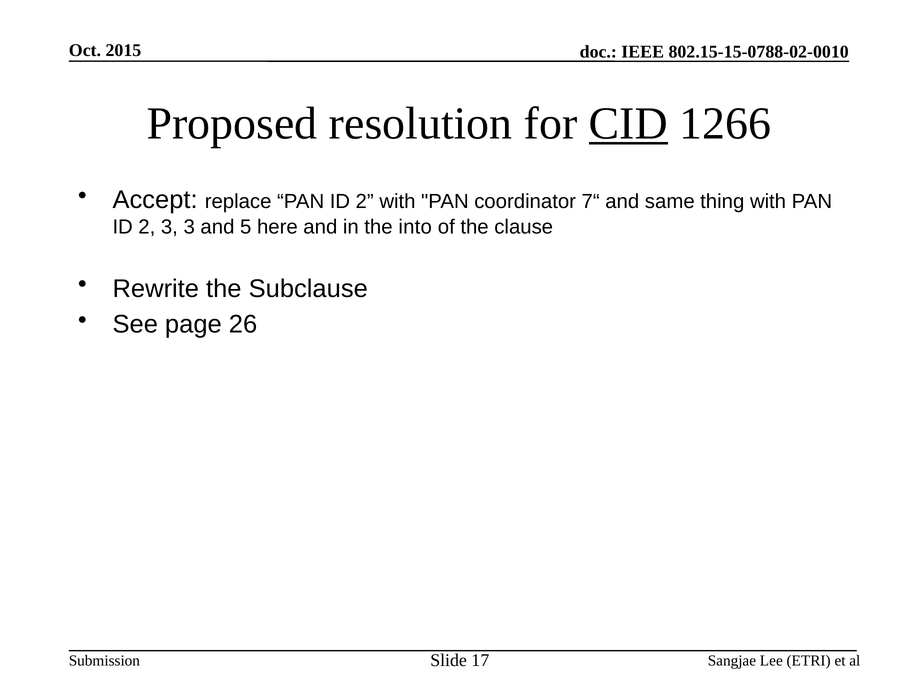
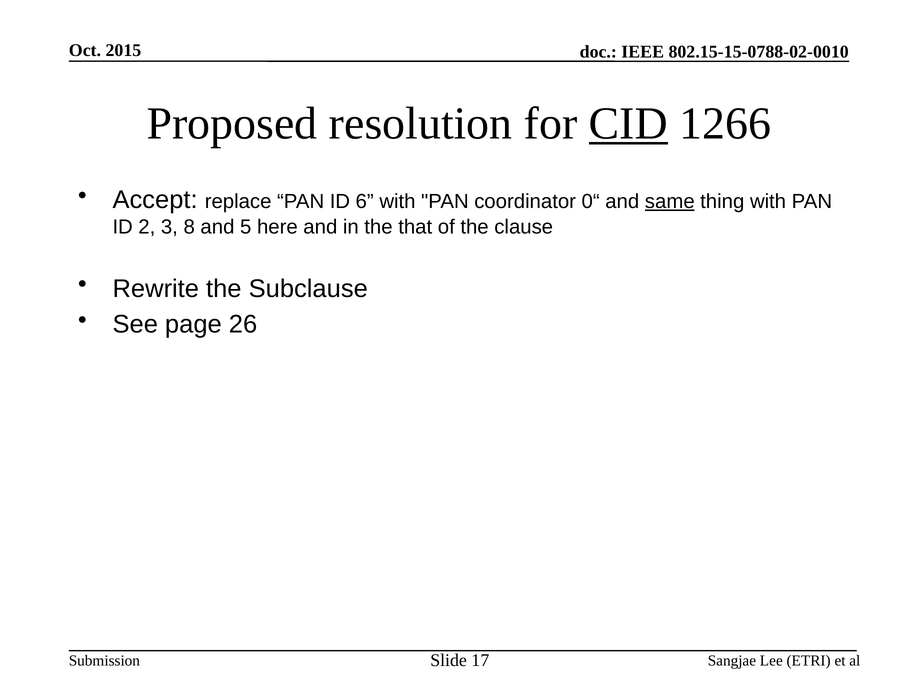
replace PAN ID 2: 2 -> 6
7“: 7“ -> 0“
same underline: none -> present
3 3: 3 -> 8
into: into -> that
